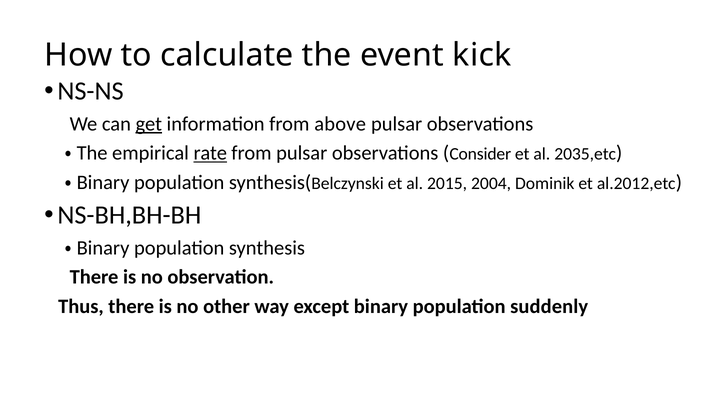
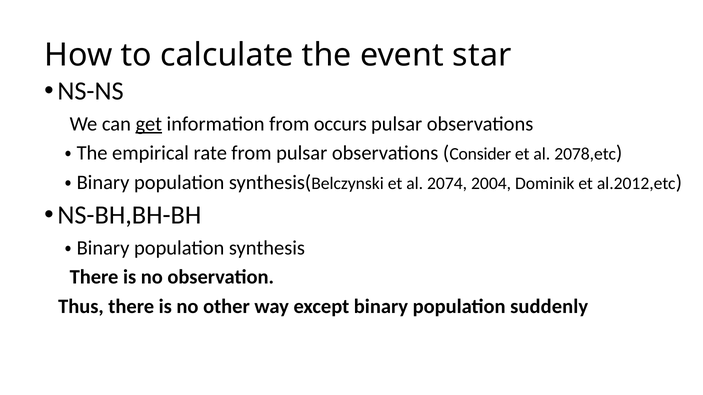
kick: kick -> star
above: above -> occurs
rate underline: present -> none
2035,etc: 2035,etc -> 2078,etc
2015: 2015 -> 2074
